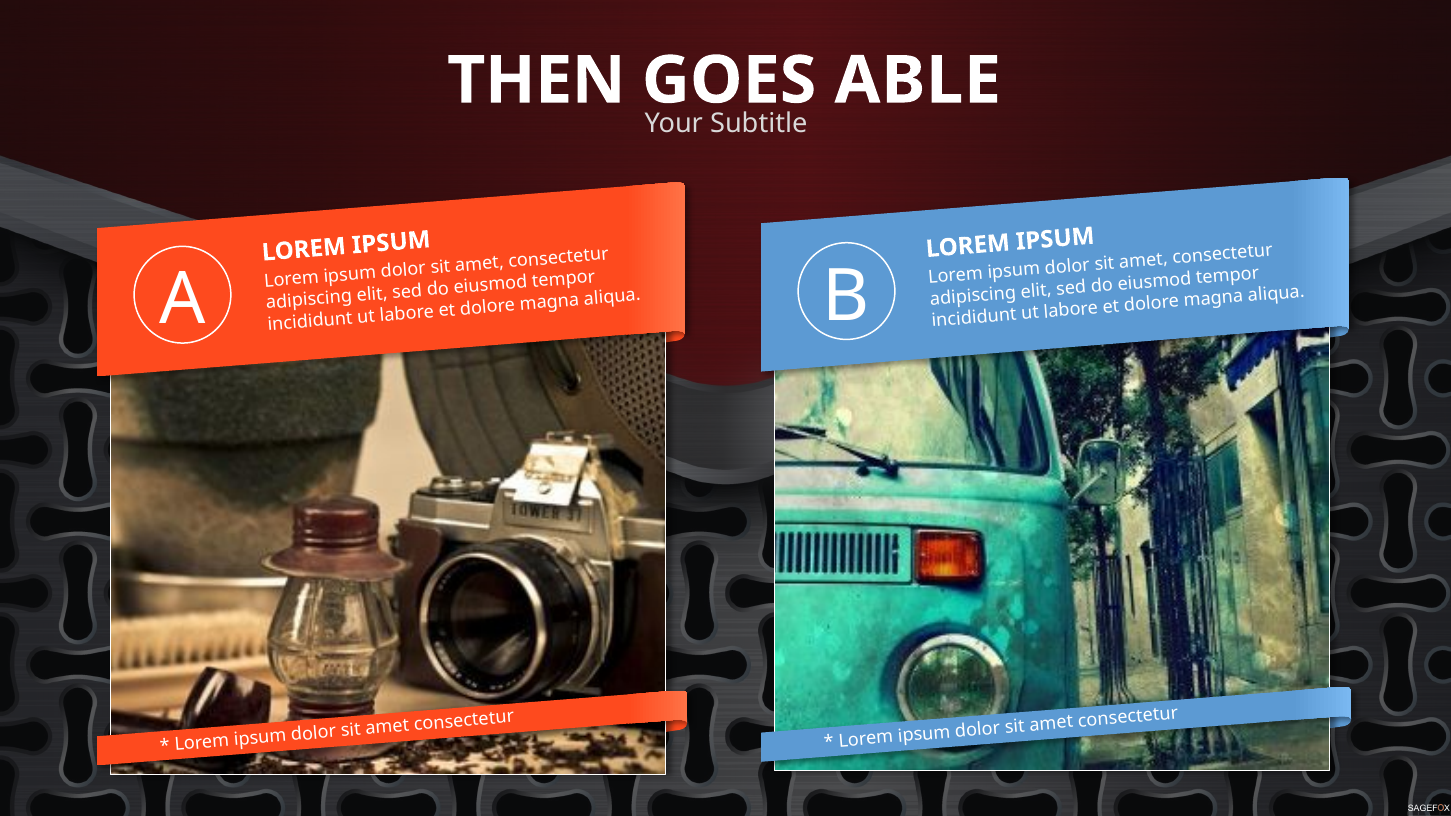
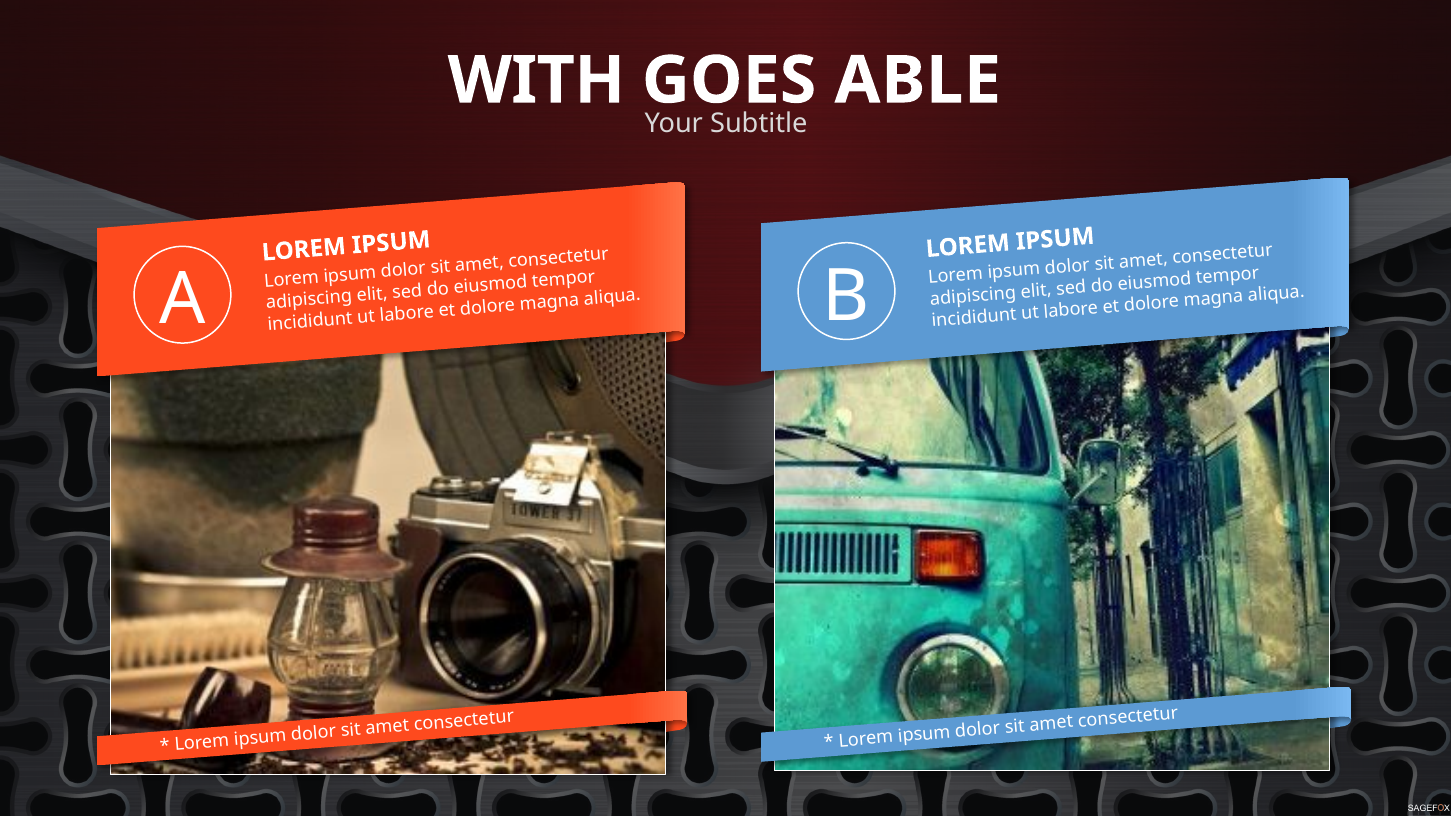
THEN: THEN -> WITH
